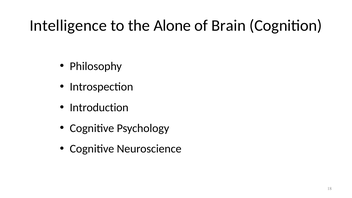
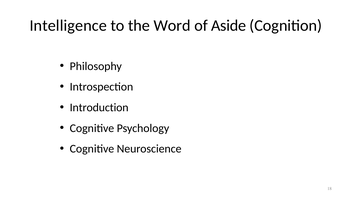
Alone: Alone -> Word
Brain: Brain -> Aside
